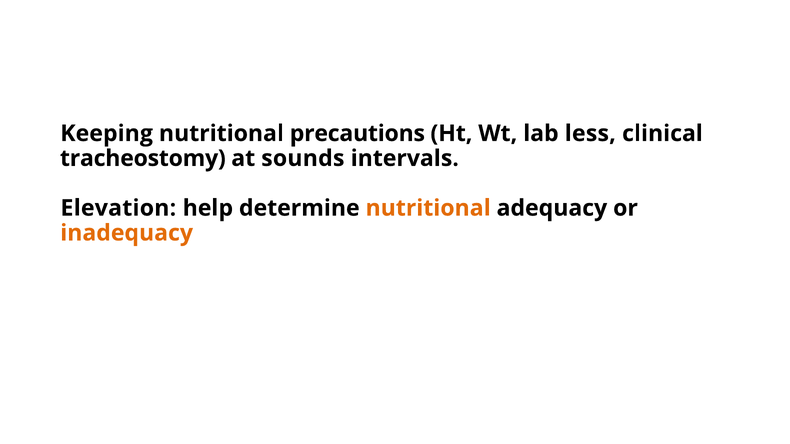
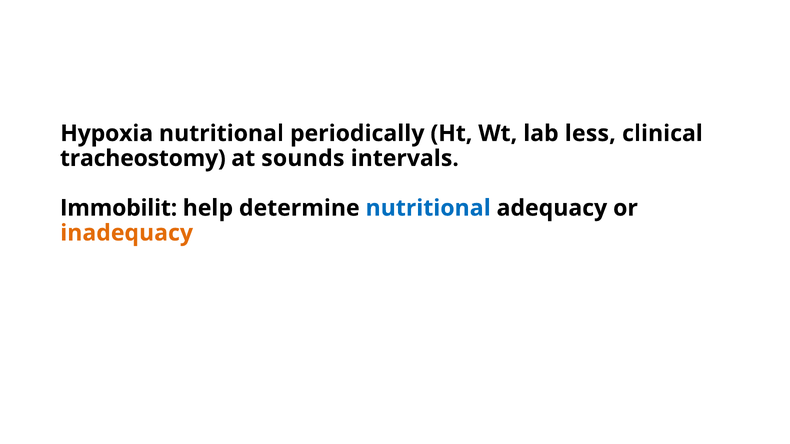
Keeping: Keeping -> Hypoxia
precautions: precautions -> periodically
Elevation: Elevation -> Immobilit
nutritional at (428, 208) colour: orange -> blue
